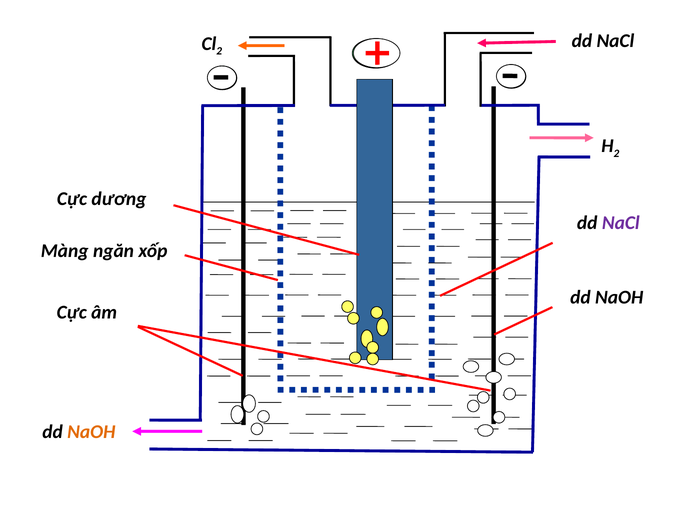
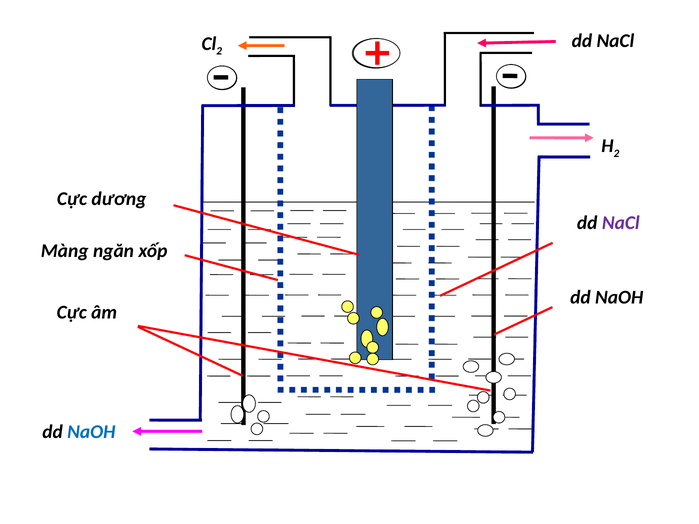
NaOH at (91, 432) colour: orange -> blue
